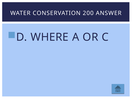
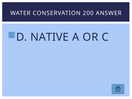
WHERE: WHERE -> NATIVE
